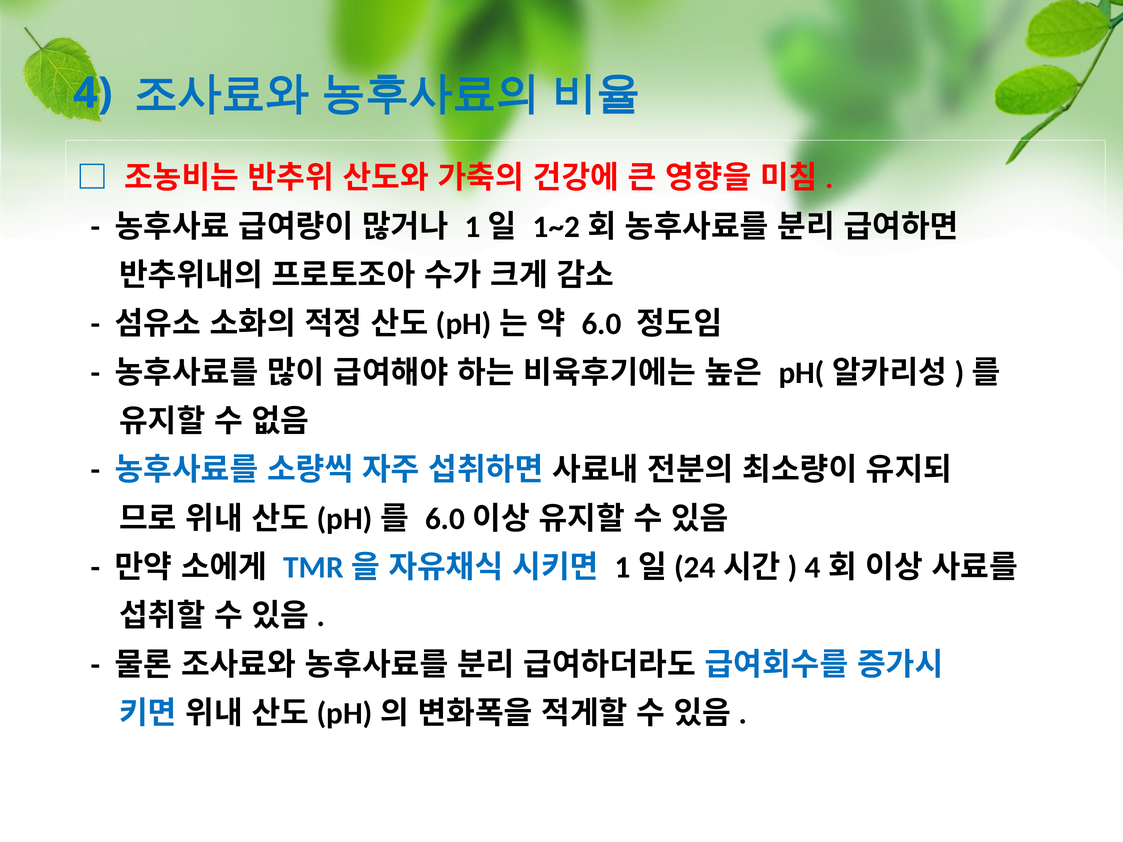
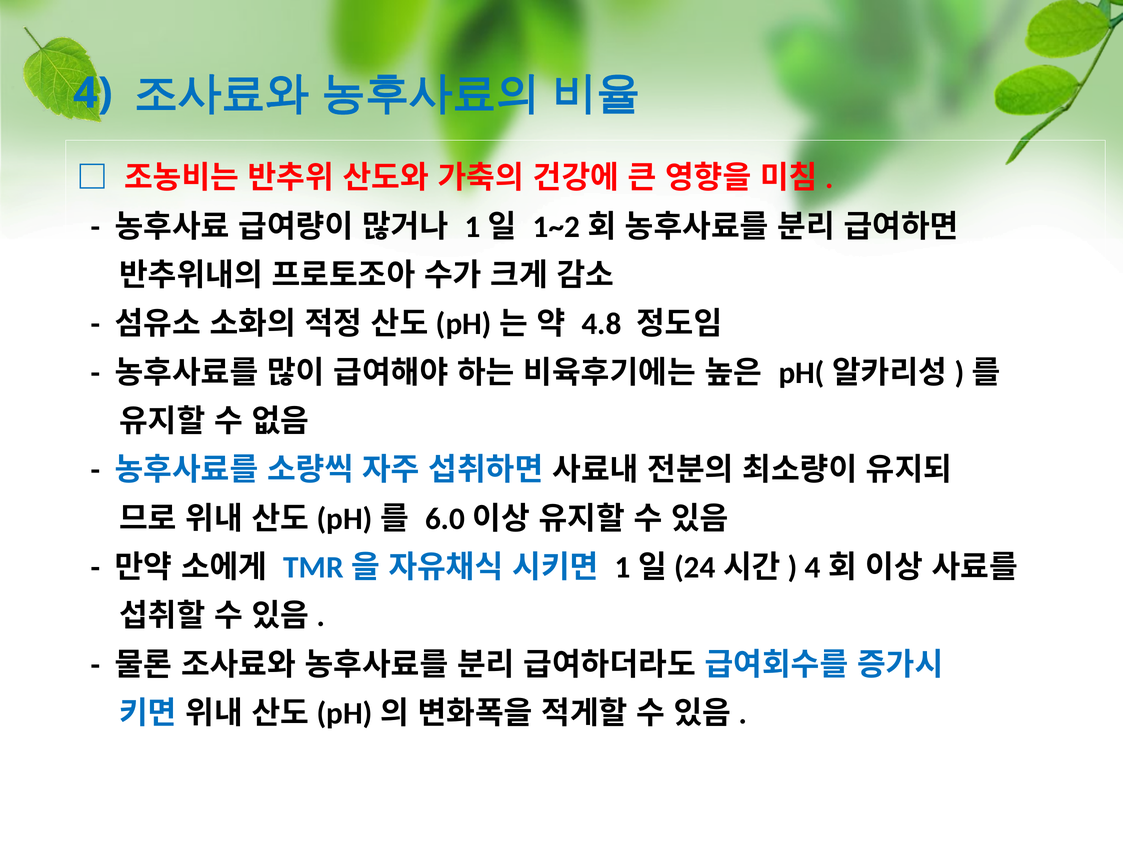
6.0: 6.0 -> 4.8
